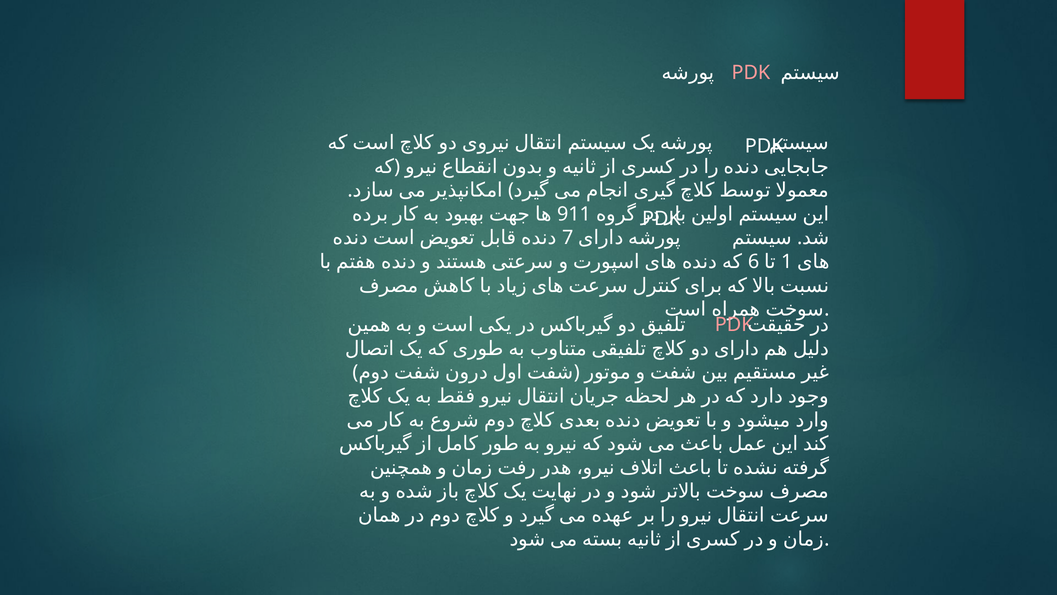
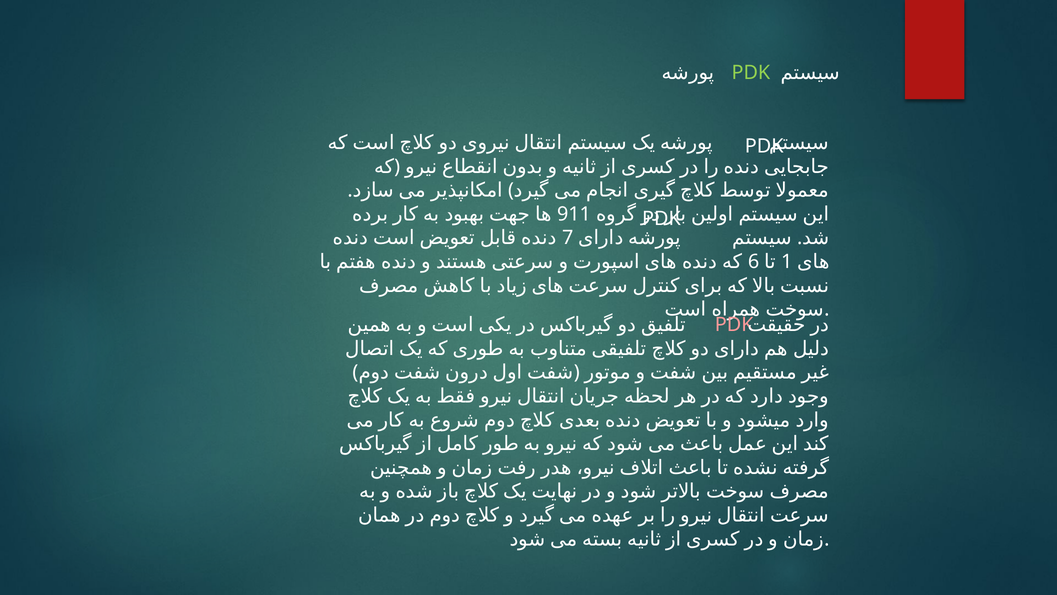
PDK at (751, 73) colour: pink -> light green
